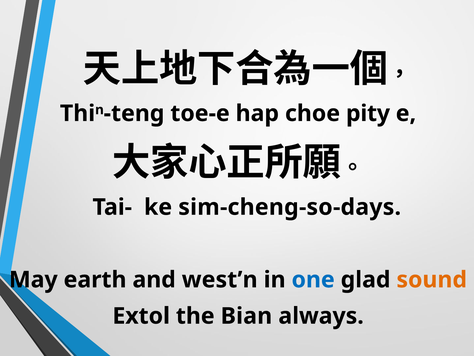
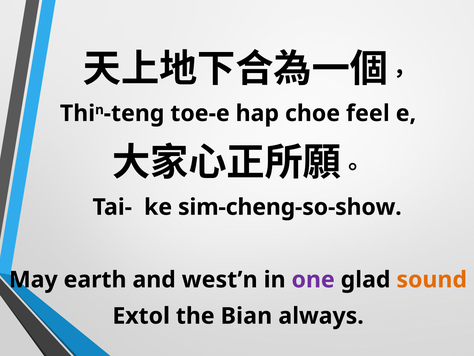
pity: pity -> feel
sim-cheng-so-days: sim-cheng-so-days -> sim-cheng-so-show
one colour: blue -> purple
